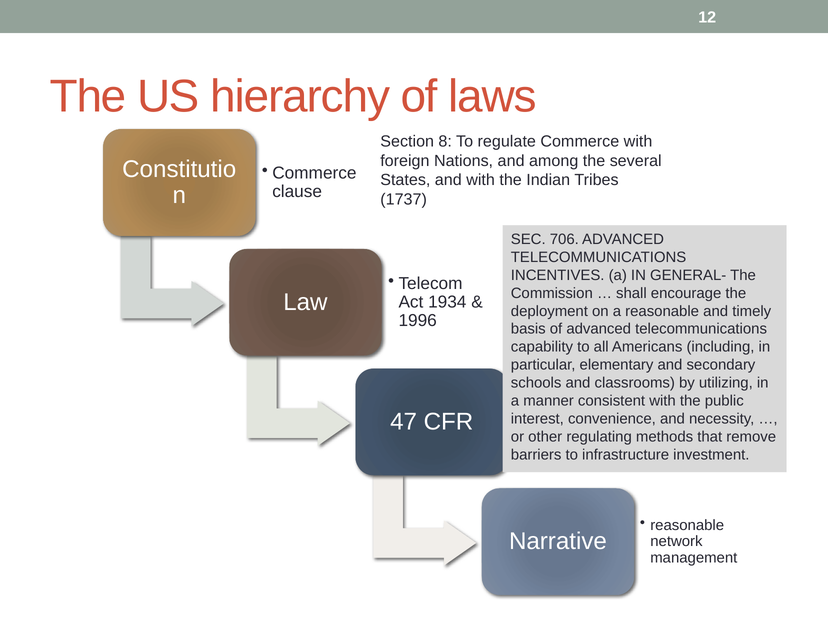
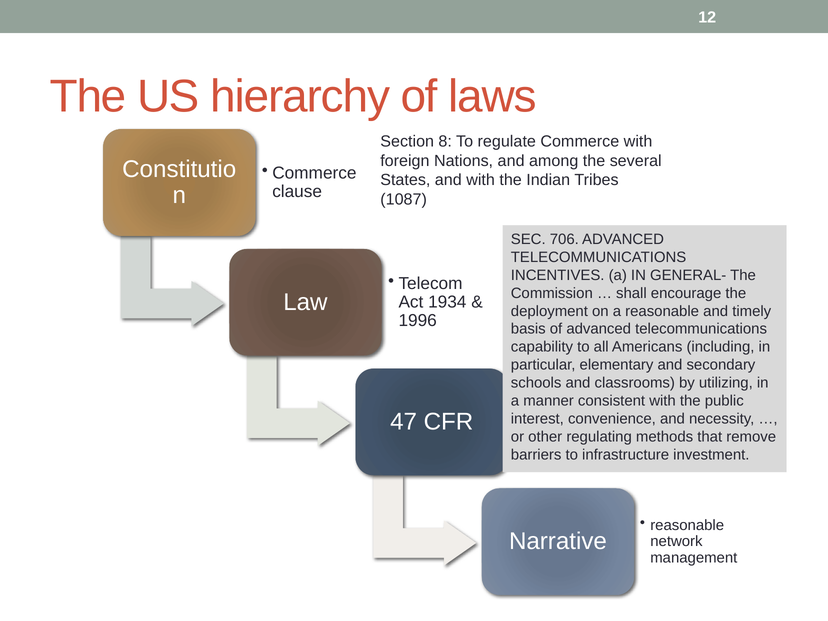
1737: 1737 -> 1087
